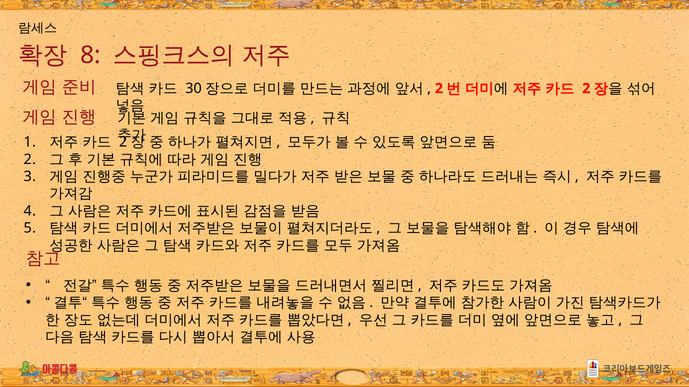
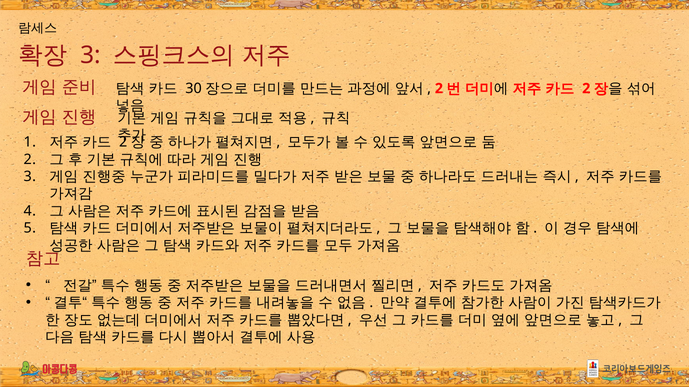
8 at (90, 55): 8 -> 3
